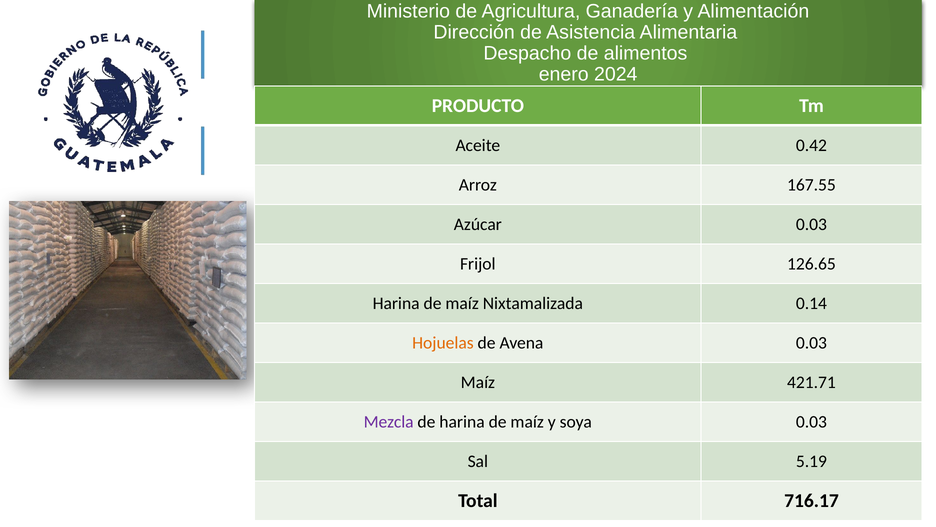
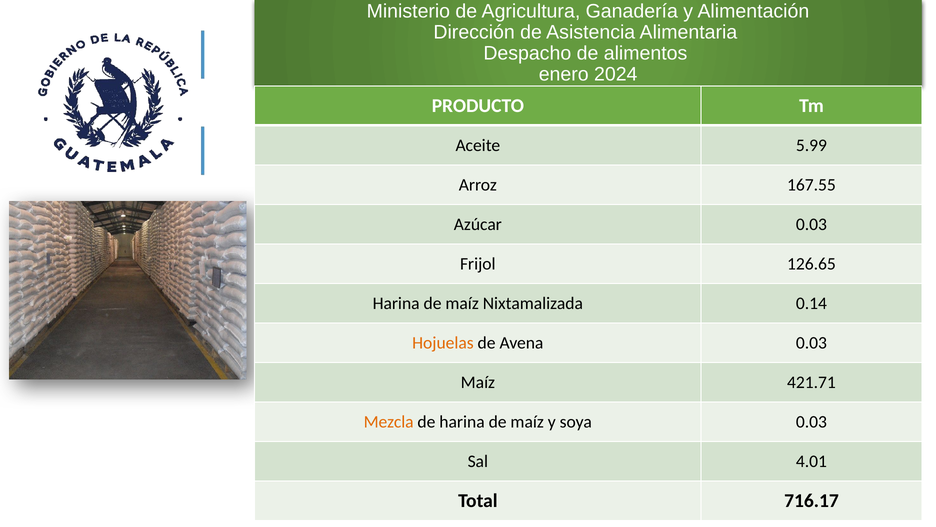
0.42: 0.42 -> 5.99
Mezcla colour: purple -> orange
5.19: 5.19 -> 4.01
